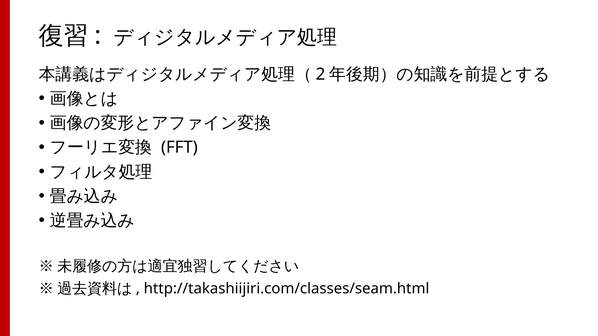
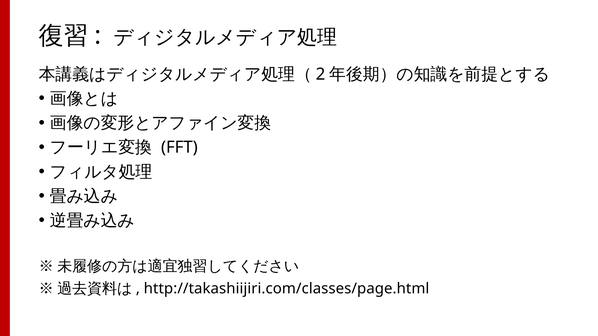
http://takashiijiri.com/classes/seam.html: http://takashiijiri.com/classes/seam.html -> http://takashiijiri.com/classes/page.html
